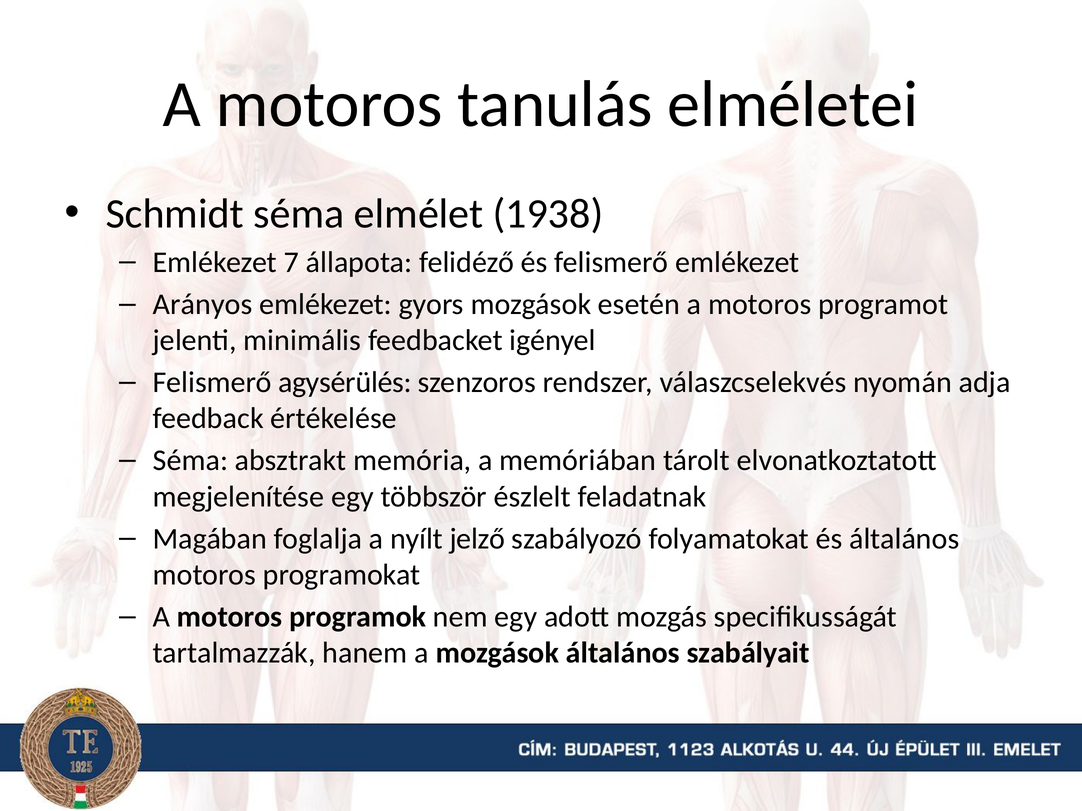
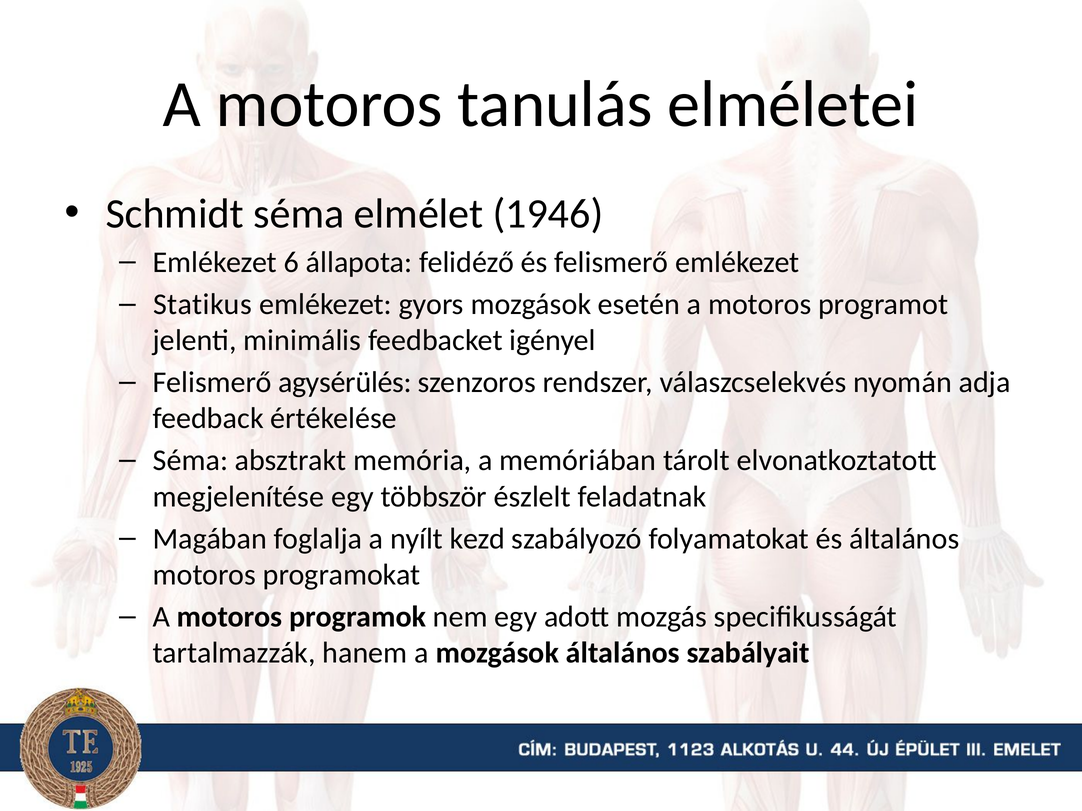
1938: 1938 -> 1946
7: 7 -> 6
Arányos: Arányos -> Statikus
jelző: jelző -> kezd
